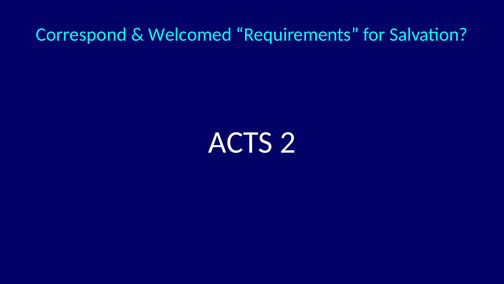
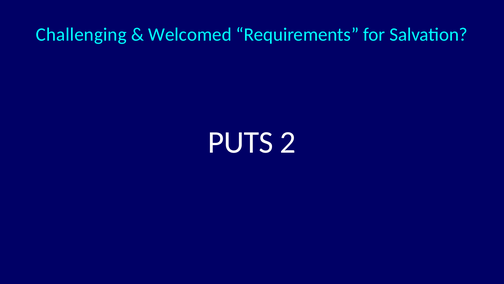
Correspond: Correspond -> Challenging
ACTS: ACTS -> PUTS
